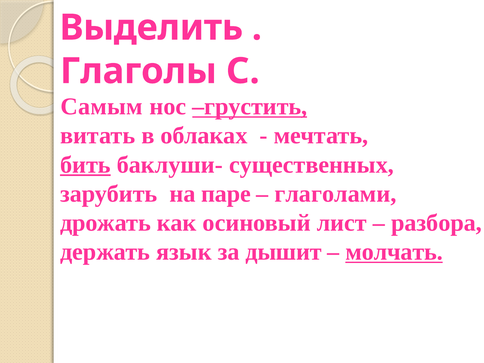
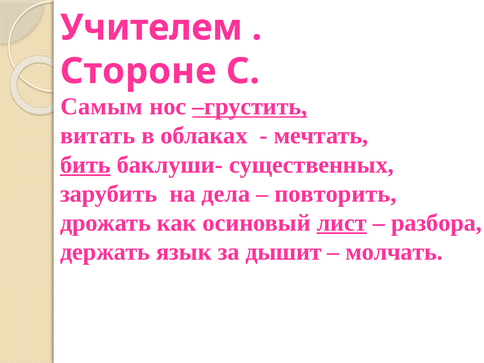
Выделить: Выделить -> Учителем
Глаголы: Глаголы -> Стороне
паре: паре -> дела
глаголами: глаголами -> повторить
лист underline: none -> present
молчать underline: present -> none
